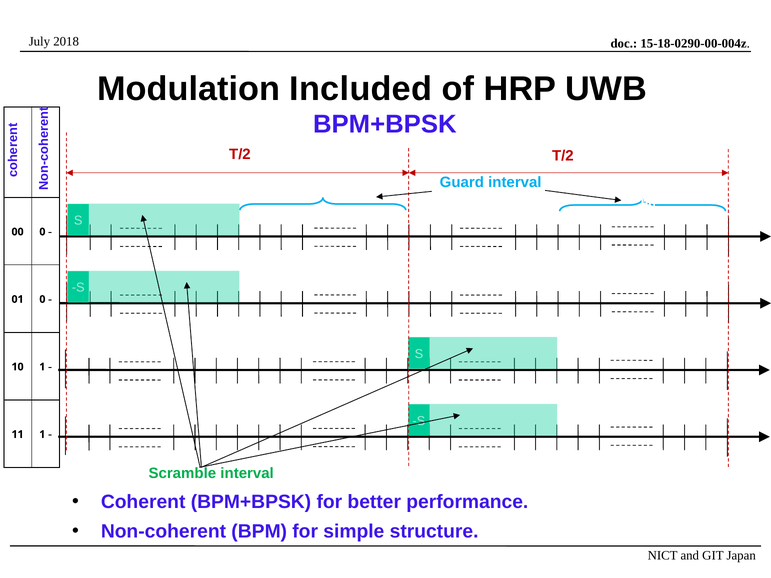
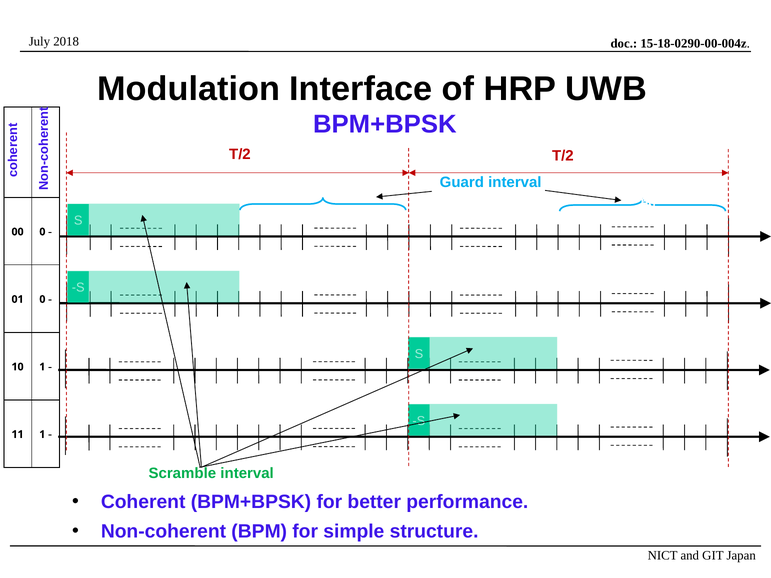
Included: Included -> Interface
